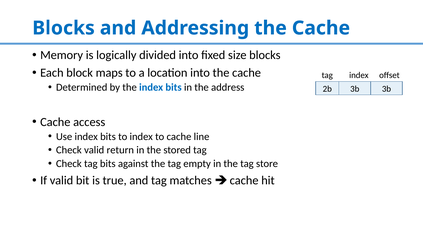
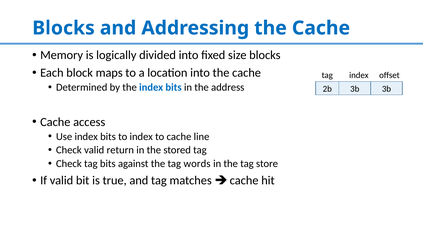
empty: empty -> words
